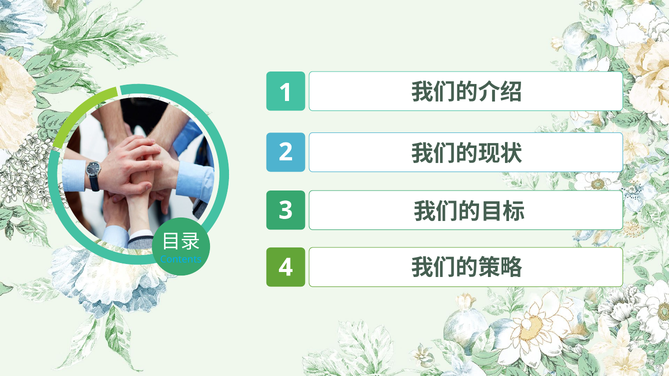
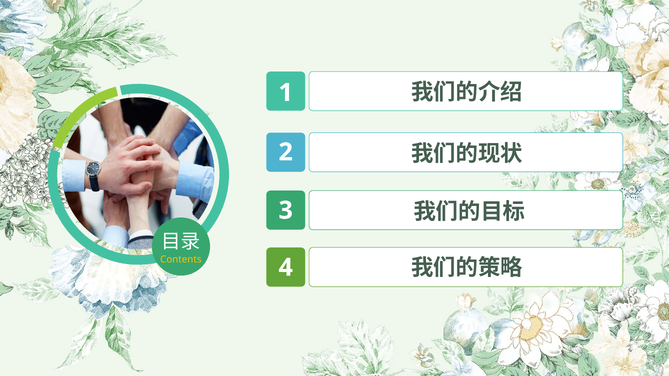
Contents colour: light blue -> yellow
